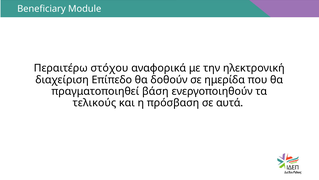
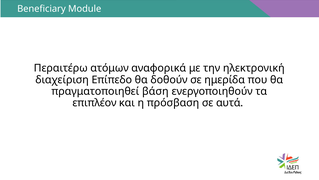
στόχου: στόχου -> ατόμων
τελικούς: τελικούς -> επιπλέον
